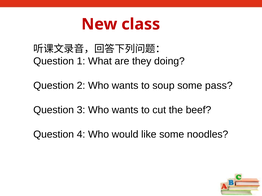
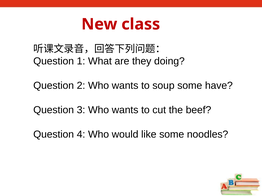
pass: pass -> have
